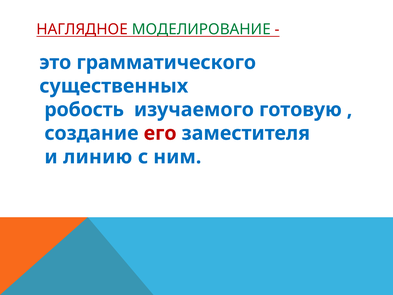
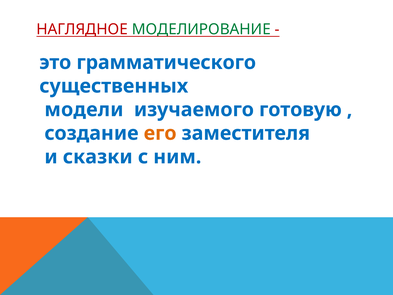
робость: робость -> модели
его colour: red -> orange
линию: линию -> сказки
